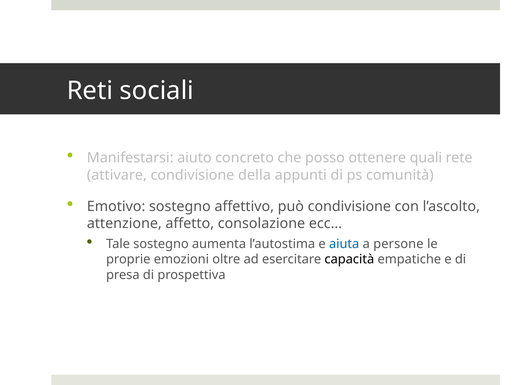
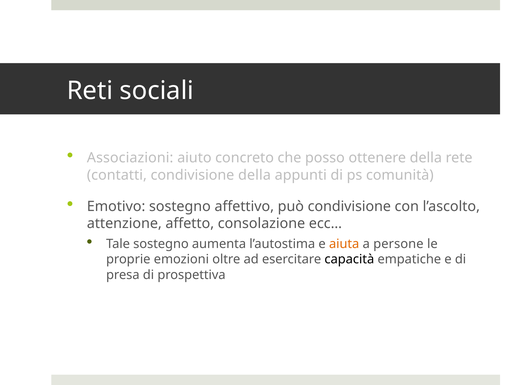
Manifestarsi: Manifestarsi -> Associazioni
ottenere quali: quali -> della
attivare: attivare -> contatti
aiuta colour: blue -> orange
